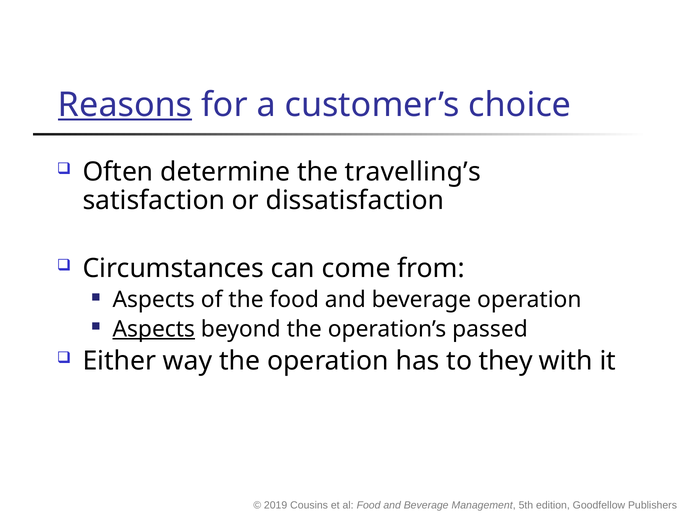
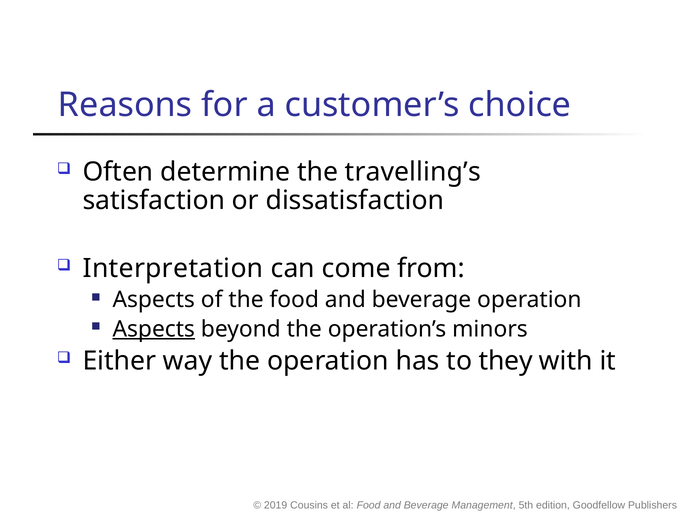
Reasons underline: present -> none
Circumstances: Circumstances -> Interpretation
passed: passed -> minors
